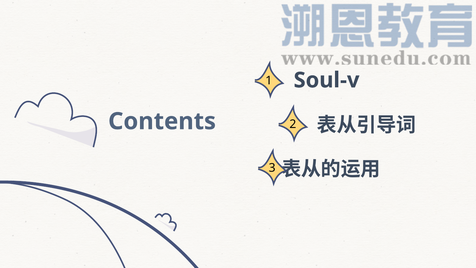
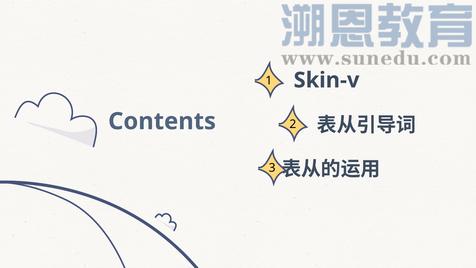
Soul-v: Soul-v -> Skin-v
